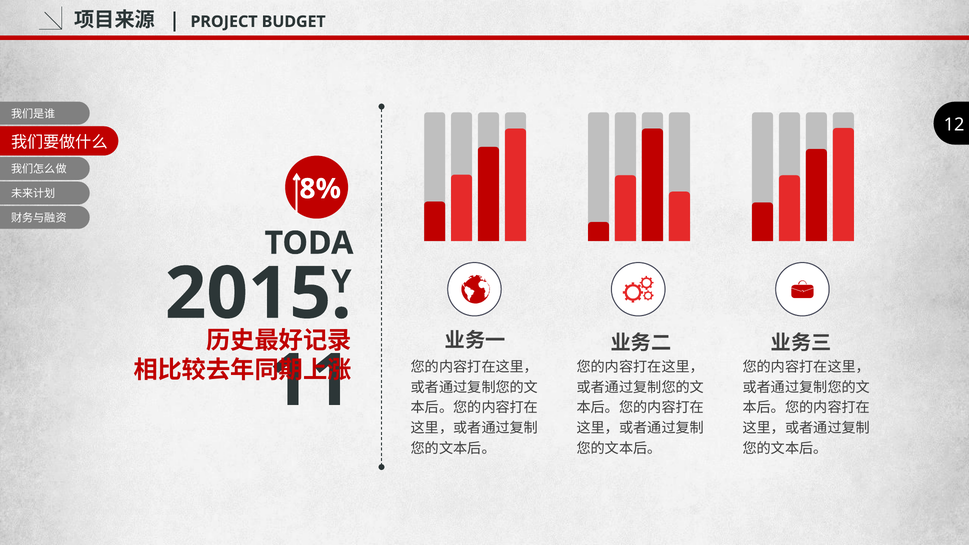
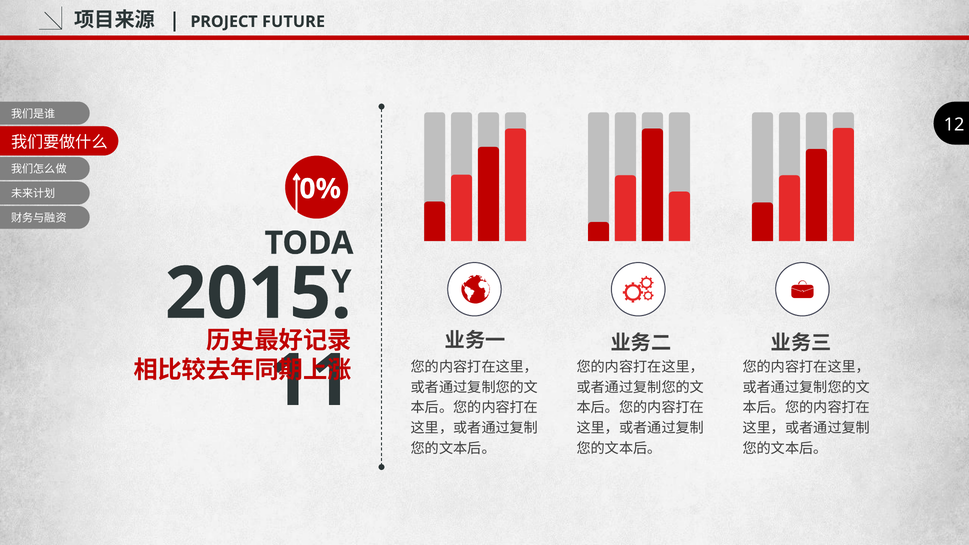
BUDGET: BUDGET -> FUTURE
8%: 8% -> 0%
